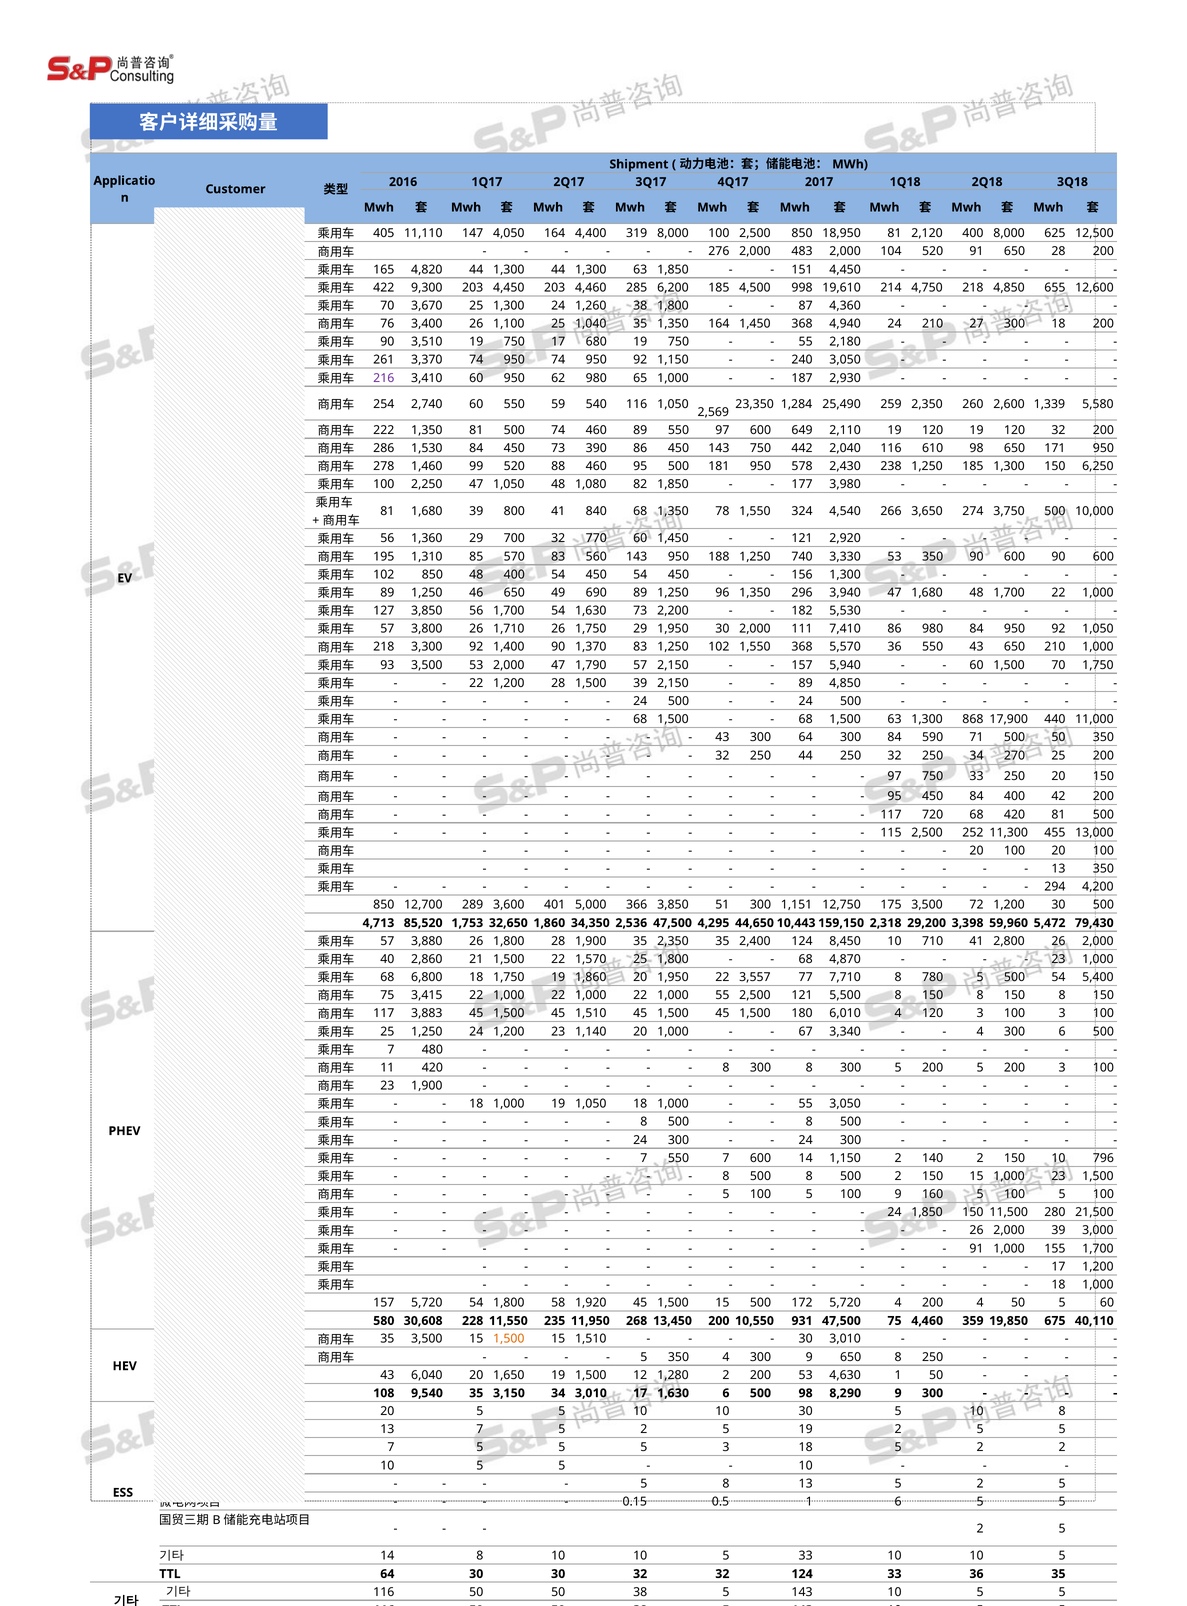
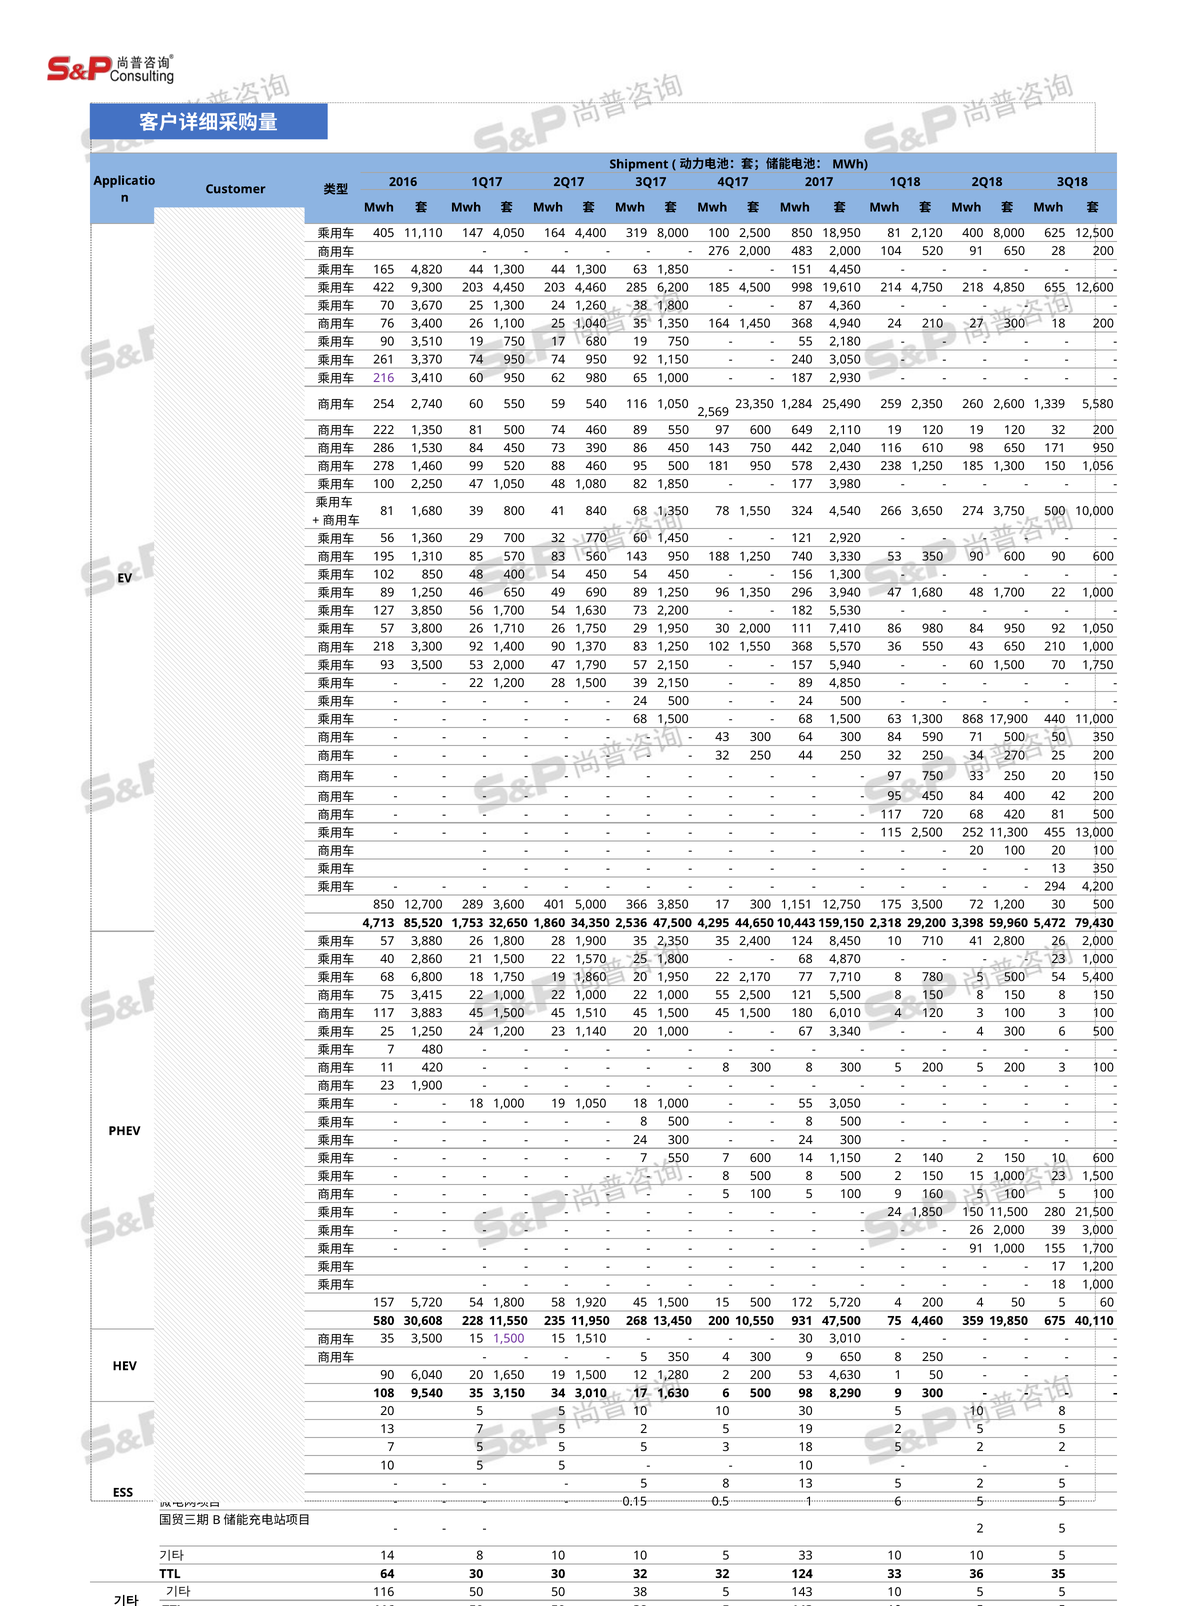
6,250: 6,250 -> 1,056
3,850 51: 51 -> 17
3,557: 3,557 -> 2,170
10 796: 796 -> 600
1,500 at (509, 1339) colour: orange -> purple
43 at (387, 1375): 43 -> 90
